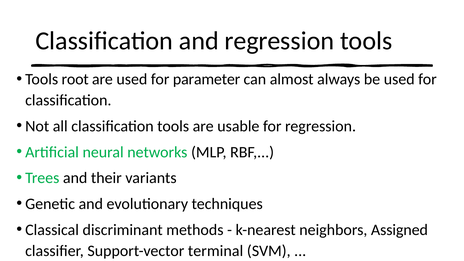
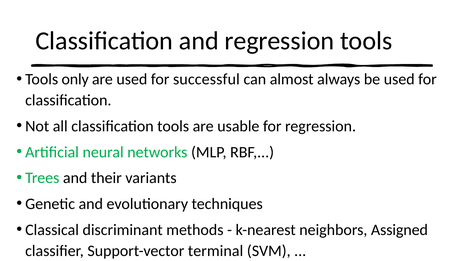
root: root -> only
parameter: parameter -> successful
